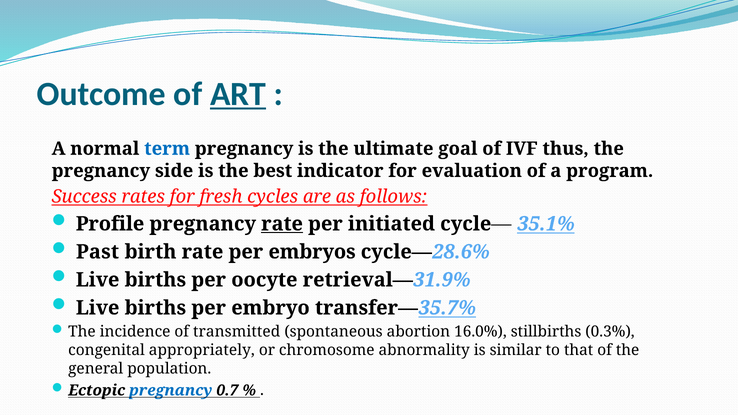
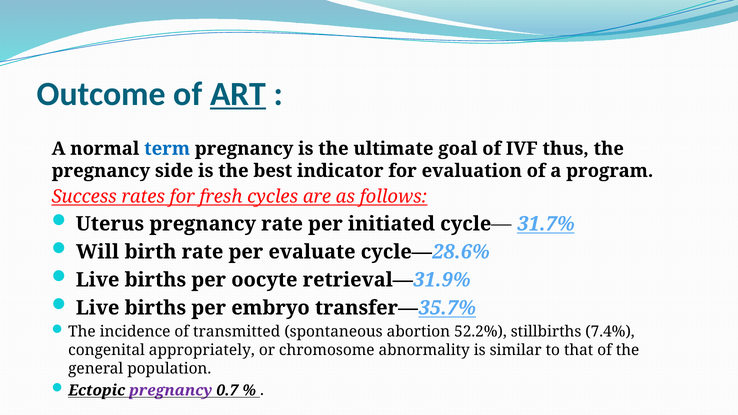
Profile: Profile -> Uterus
rate at (282, 224) underline: present -> none
35.1%: 35.1% -> 31.7%
Past: Past -> Will
embryos: embryos -> evaluate
16.0%: 16.0% -> 52.2%
0.3%: 0.3% -> 7.4%
pregnancy at (171, 390) colour: blue -> purple
